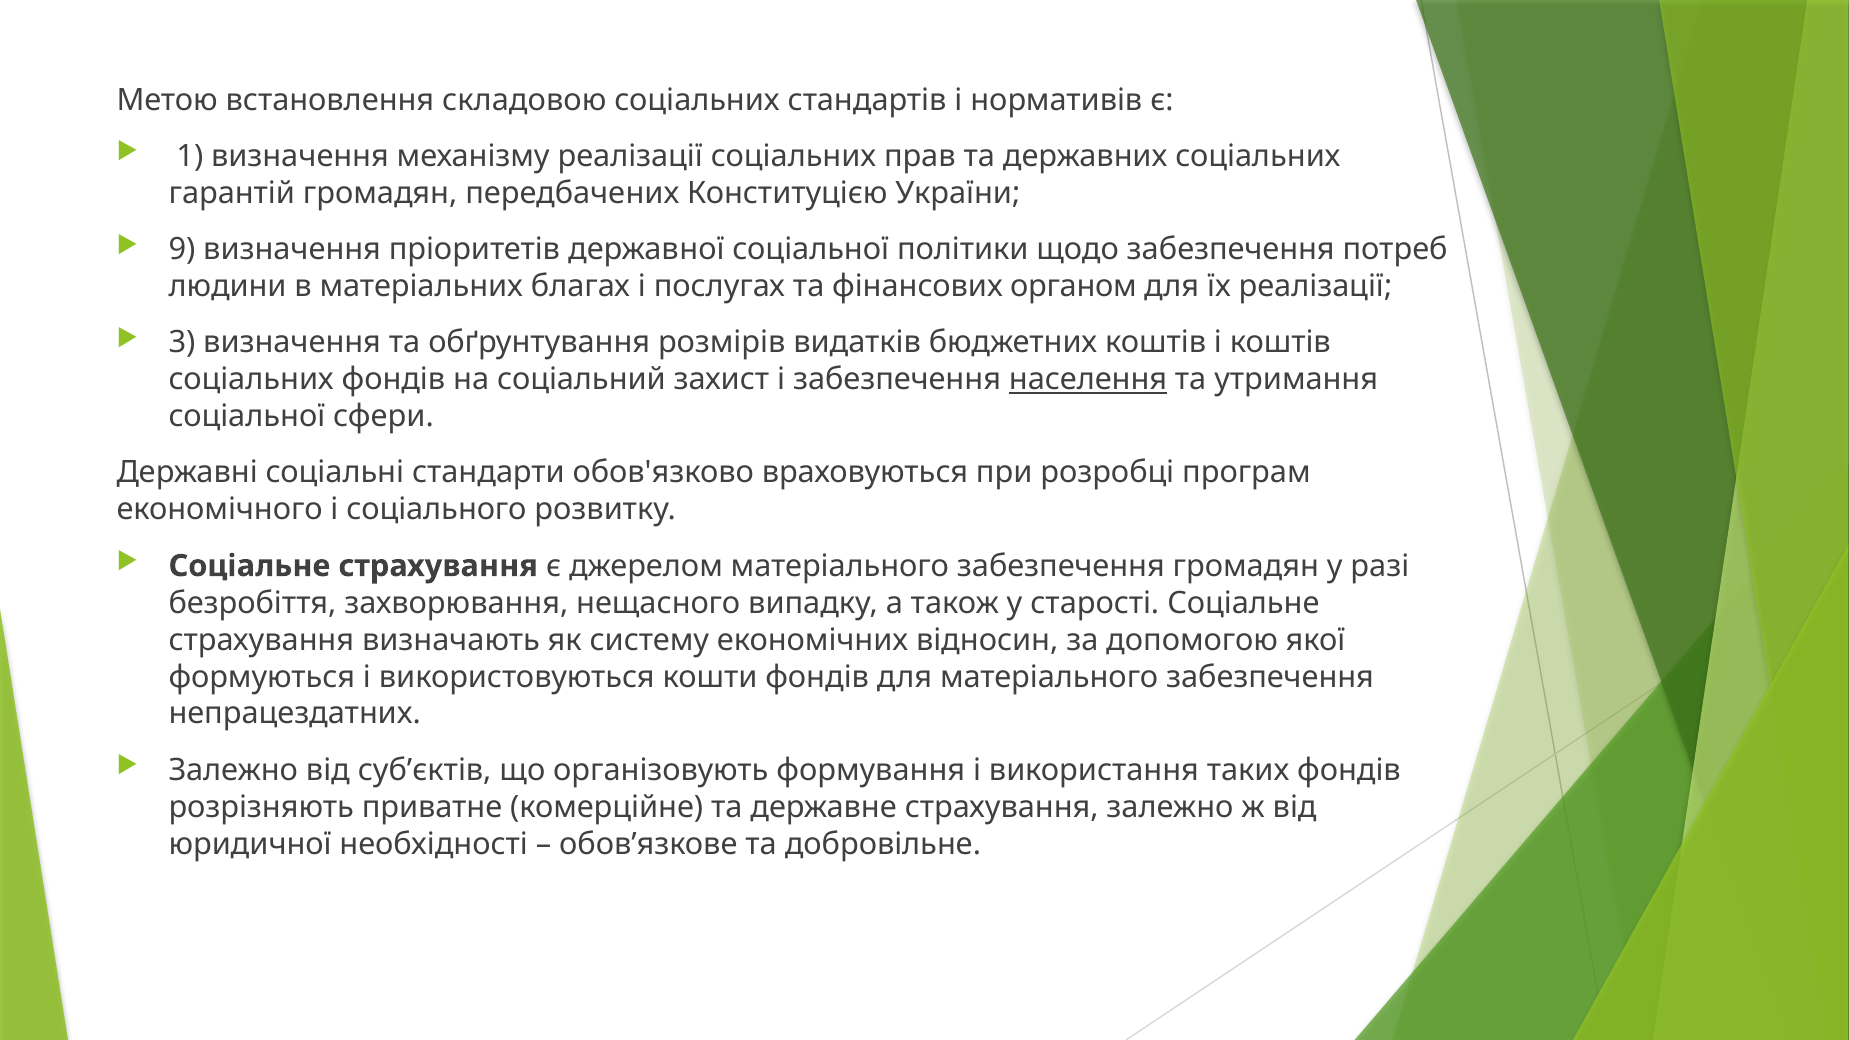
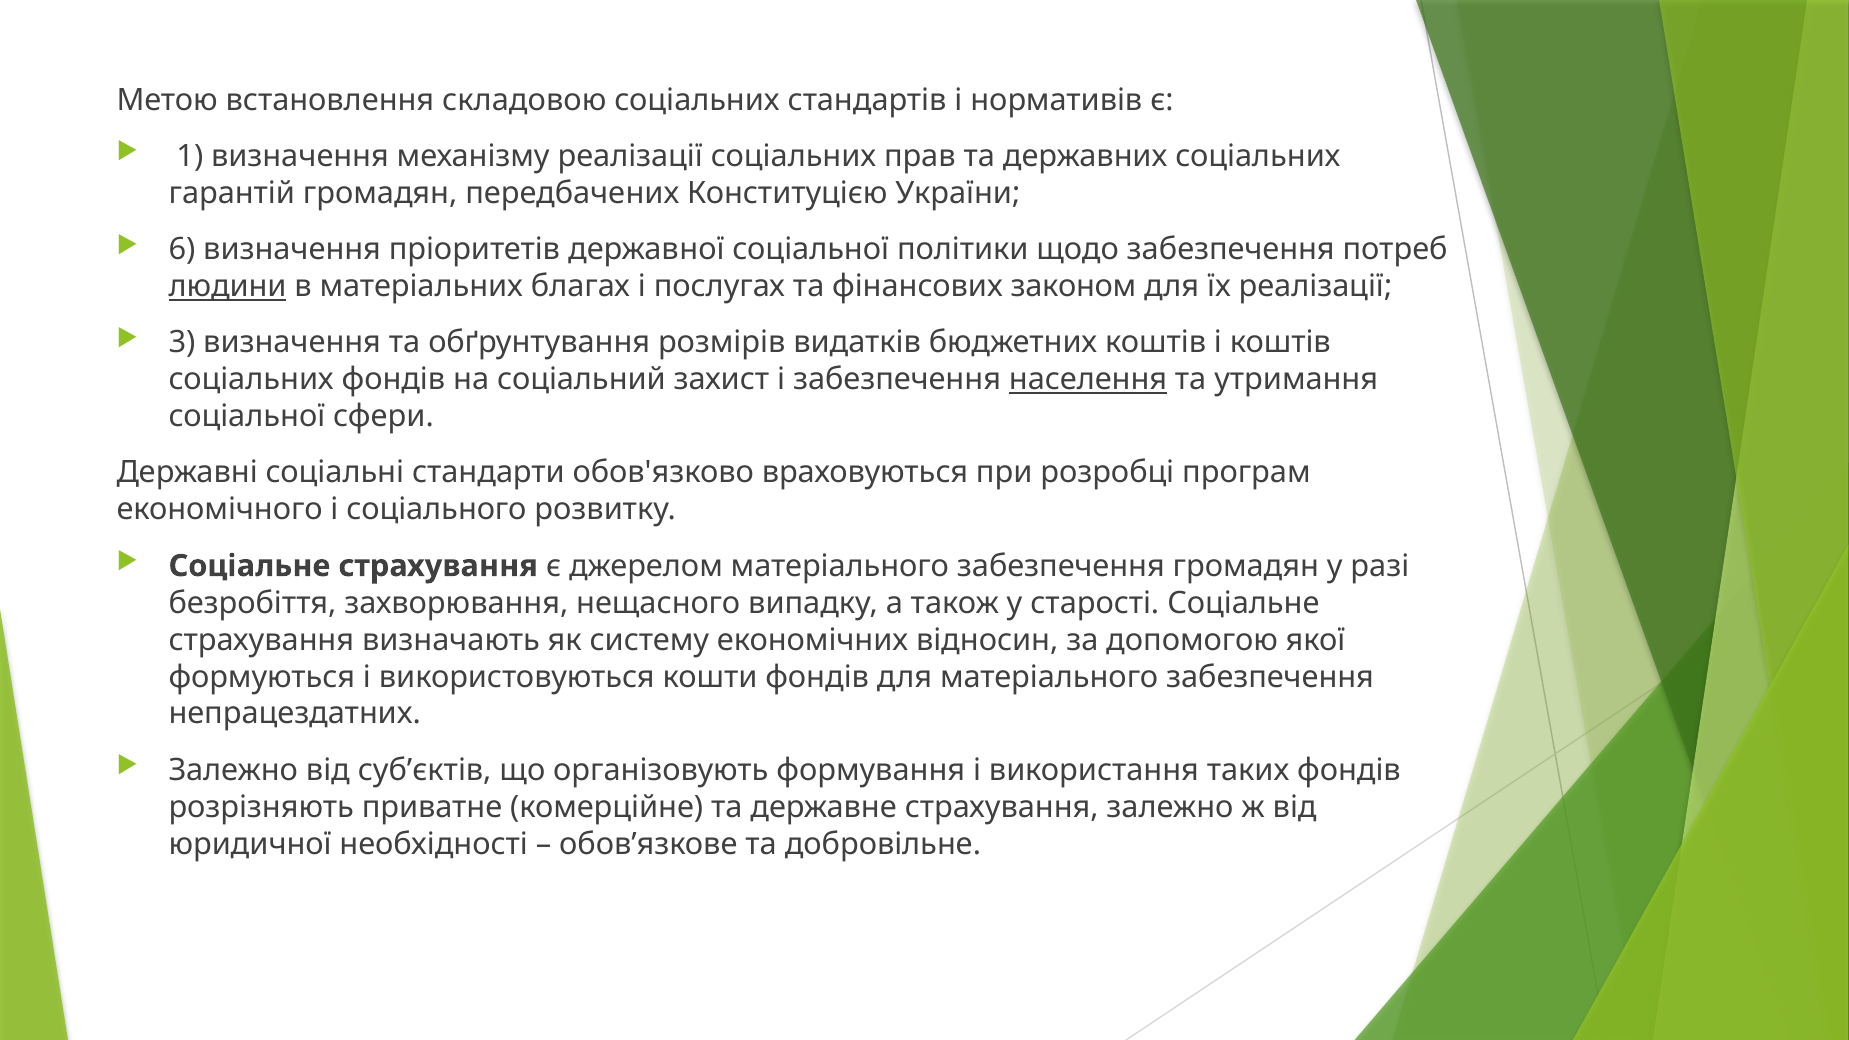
9: 9 -> 6
людини underline: none -> present
органом: органом -> законом
